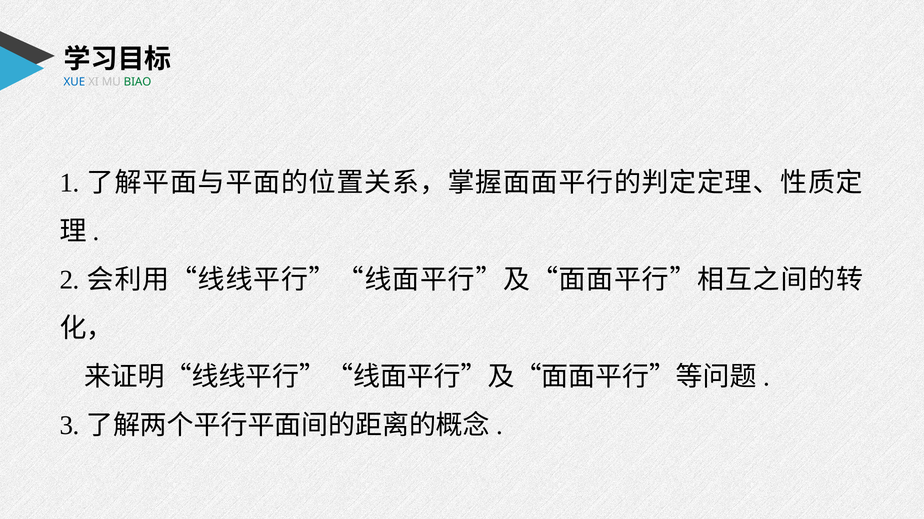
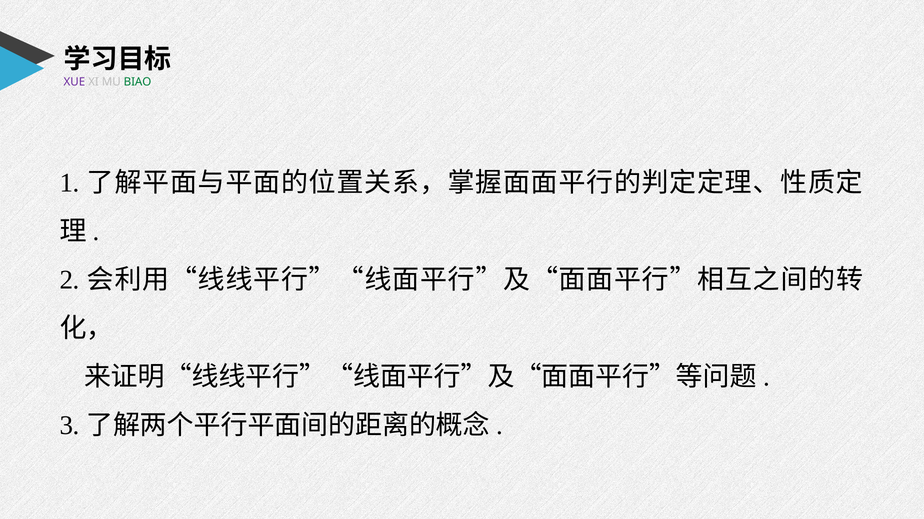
XUE colour: blue -> purple
